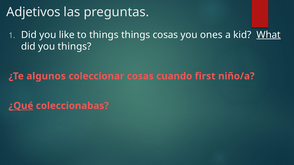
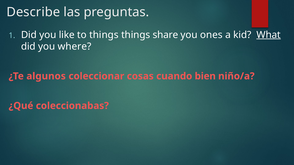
Adjetivos: Adjetivos -> Describe
things cosas: cosas -> share
you things: things -> where
first: first -> bien
¿Qué underline: present -> none
